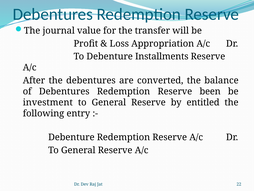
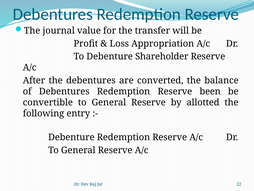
Installments: Installments -> Shareholder
investment: investment -> convertible
entitled: entitled -> allotted
